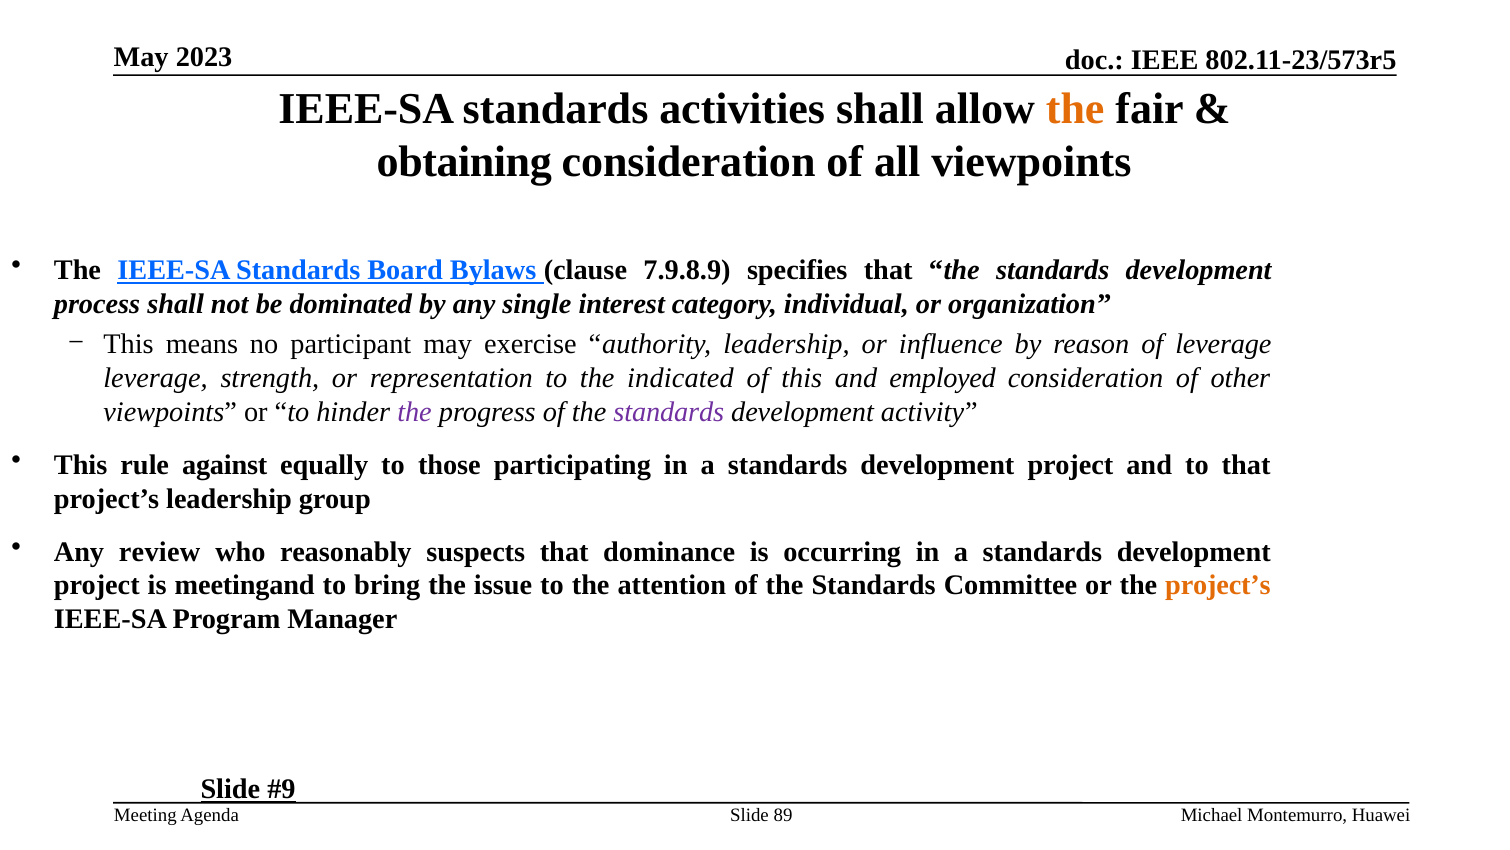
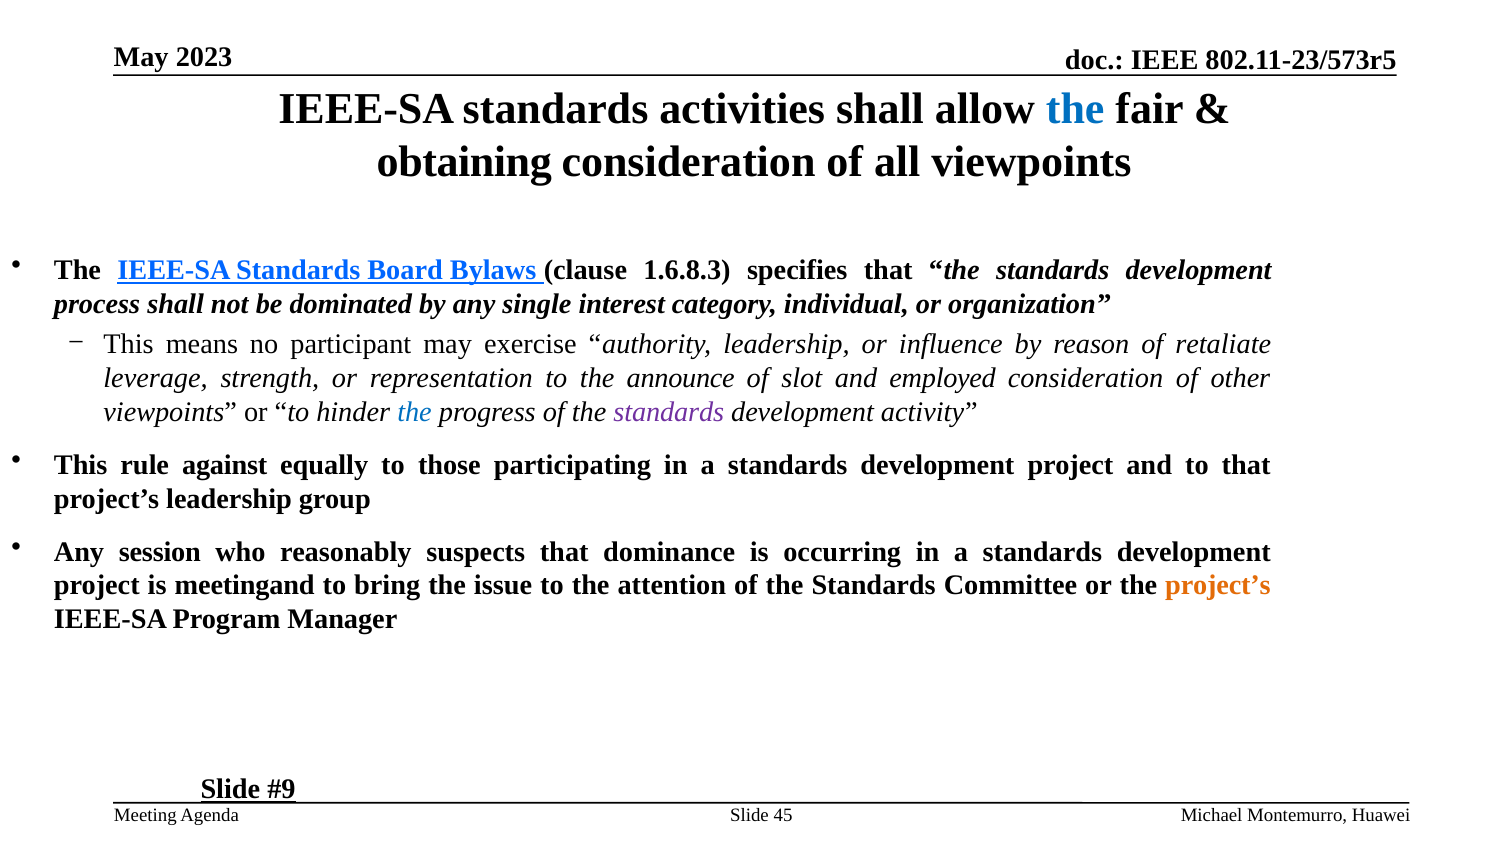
the at (1075, 109) colour: orange -> blue
7.9.8.9: 7.9.8.9 -> 1.6.8.3
of leverage: leverage -> retaliate
indicated: indicated -> announce
of this: this -> slot
the at (414, 412) colour: purple -> blue
review: review -> session
89: 89 -> 45
